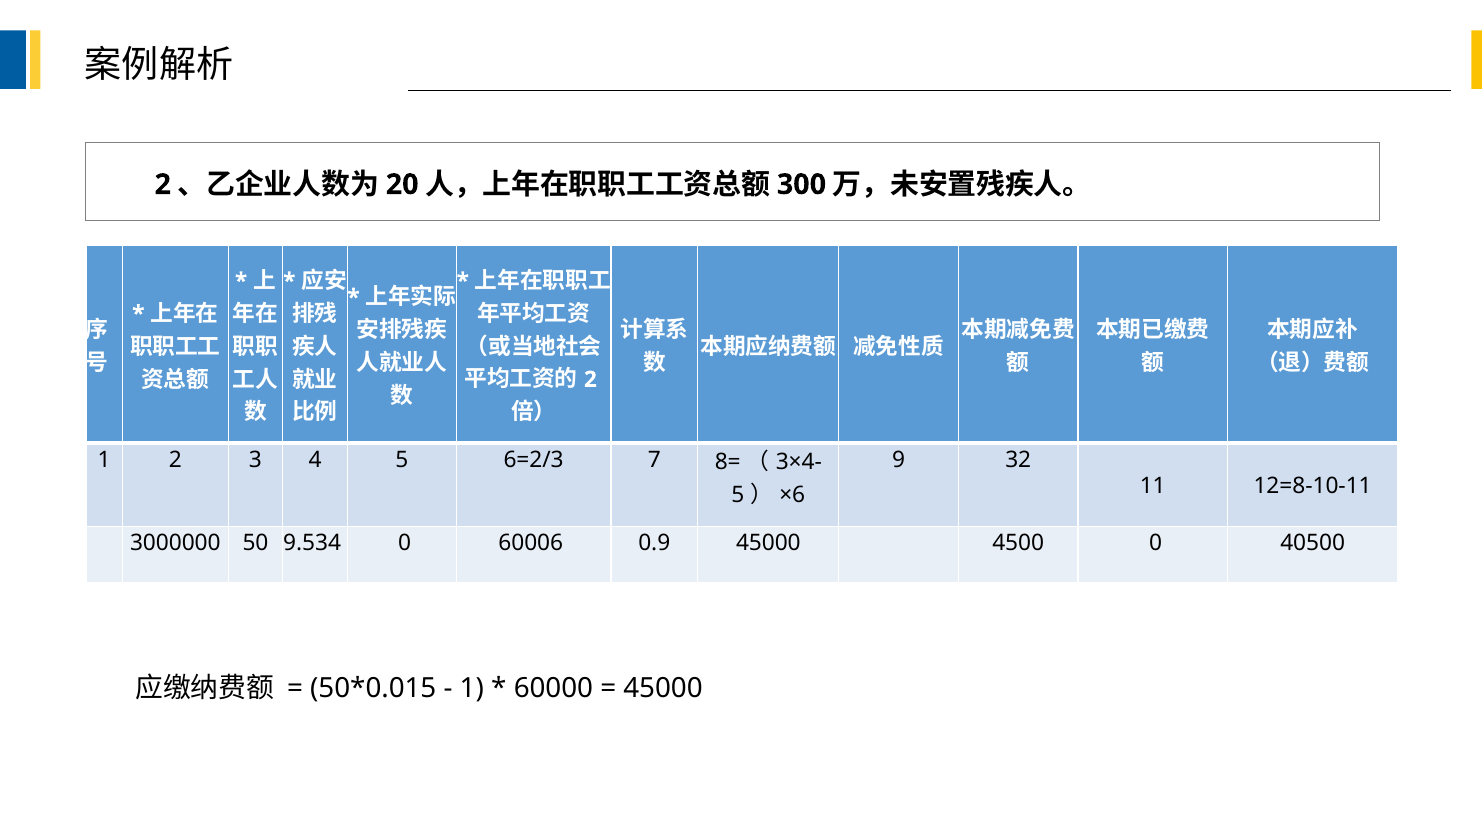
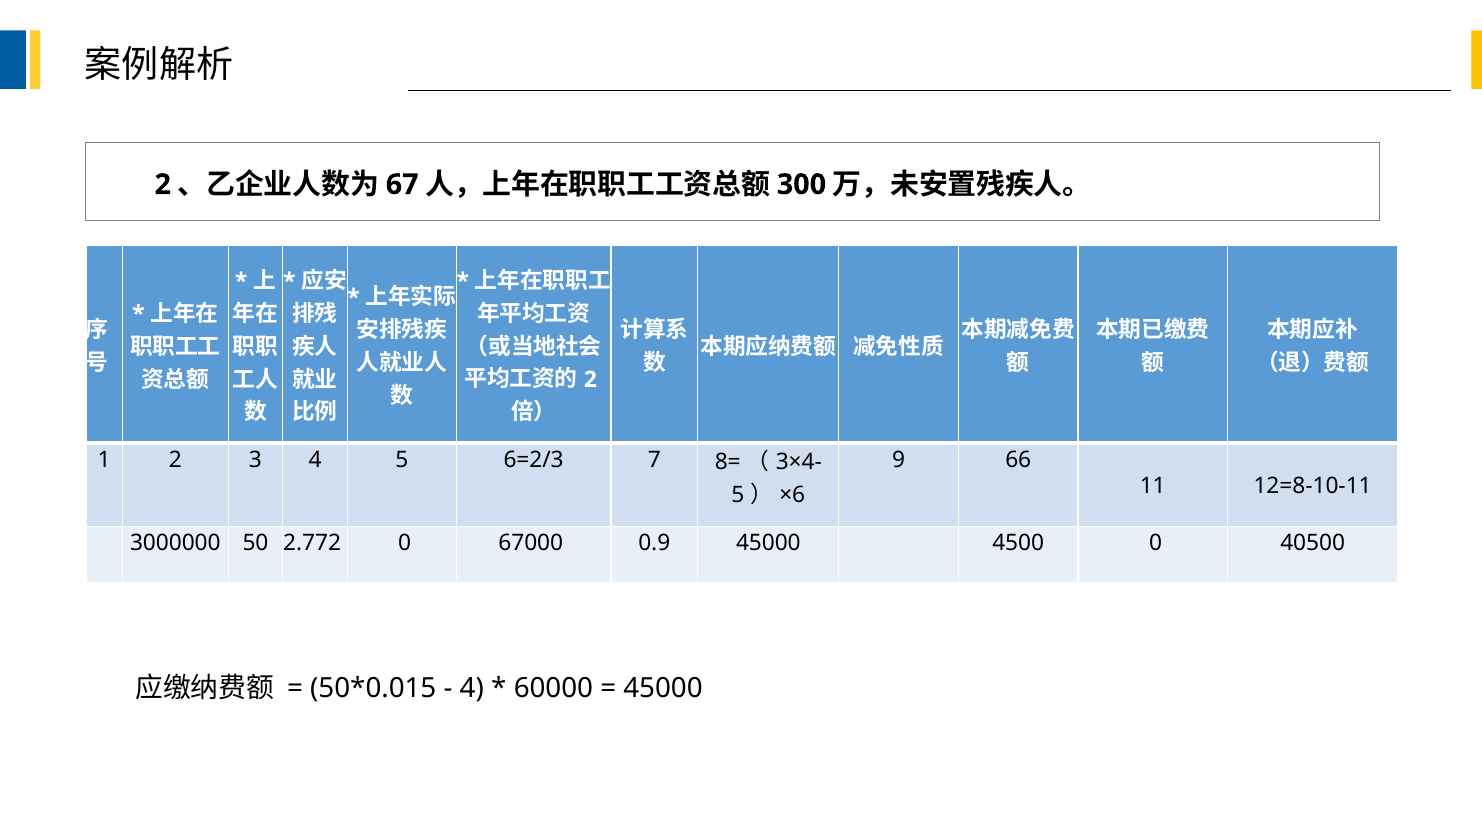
20: 20 -> 67
32: 32 -> 66
9.534: 9.534 -> 2.772
60006: 60006 -> 67000
1 at (472, 689): 1 -> 4
